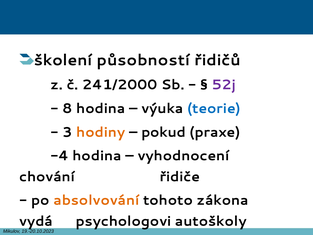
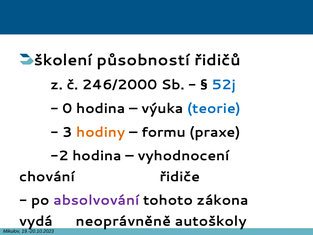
241/2000: 241/2000 -> 246/2000
52j colour: purple -> blue
8: 8 -> 0
pokud: pokud -> formu
-4: -4 -> -2
absolvování colour: orange -> purple
psychologovi: psychologovi -> neoprávněně
